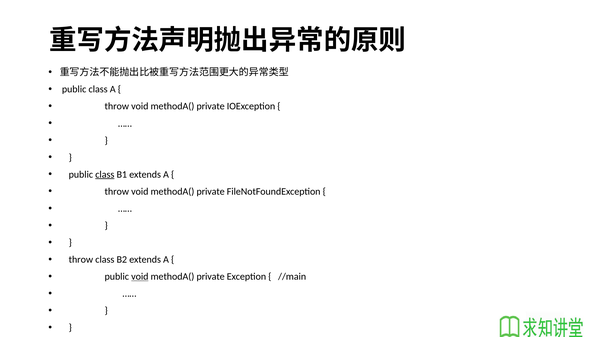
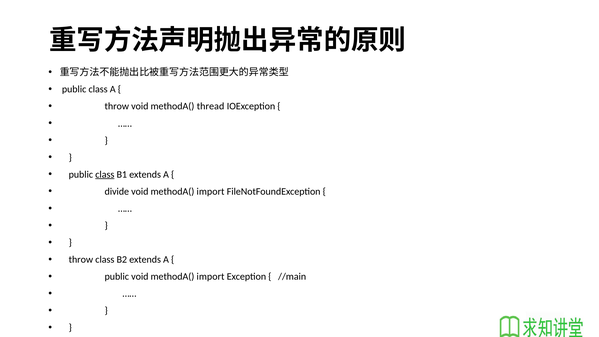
private at (211, 106): private -> thread
throw at (117, 191): throw -> divide
private at (211, 191): private -> import
void at (140, 276) underline: present -> none
private at (211, 276): private -> import
